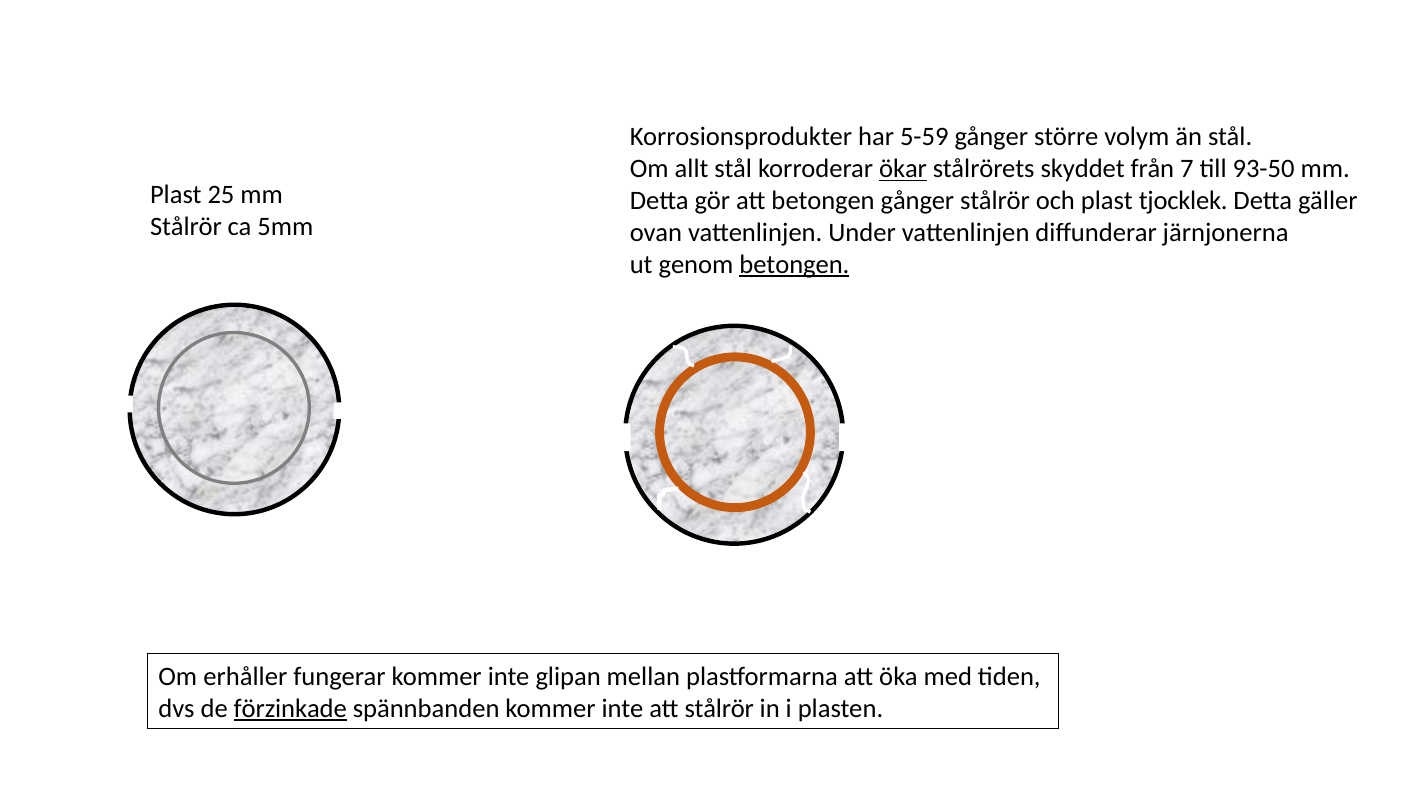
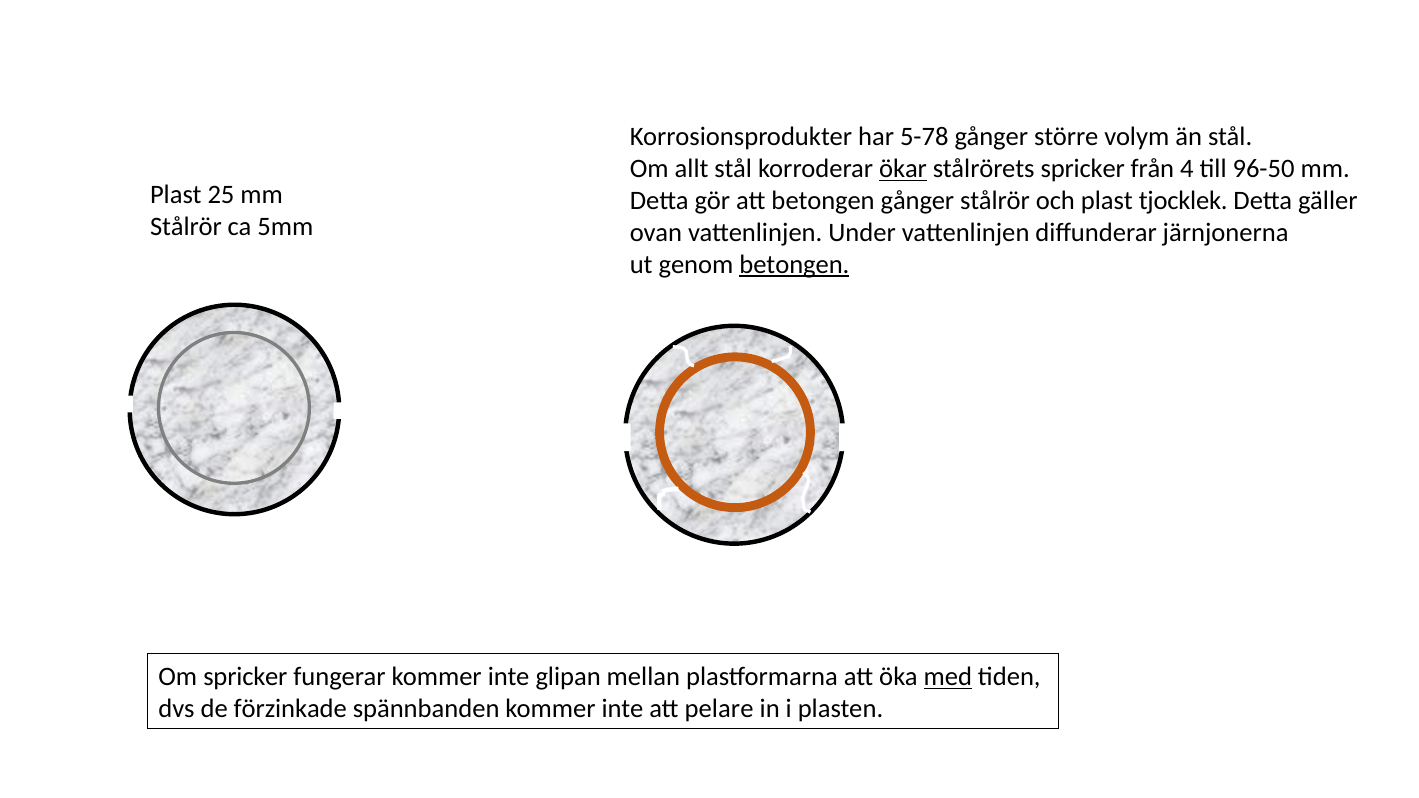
5-59: 5-59 -> 5-78
stålrörets skyddet: skyddet -> spricker
7: 7 -> 4
93-50: 93-50 -> 96-50
Om erhåller: erhåller -> spricker
med underline: none -> present
förzinkade underline: present -> none
att stålrör: stålrör -> pelare
